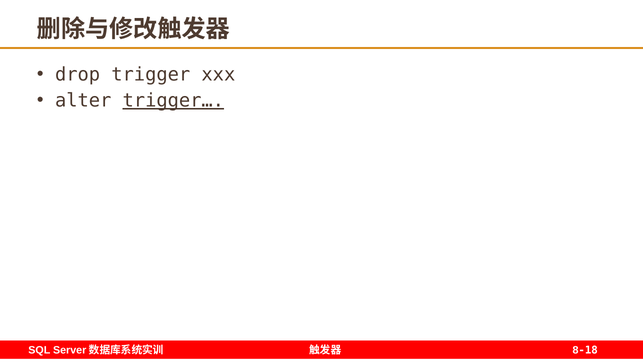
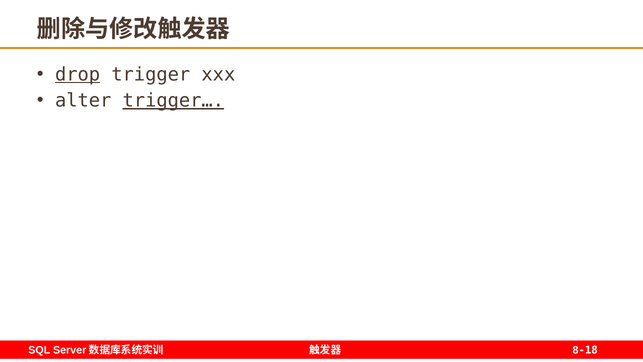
drop underline: none -> present
